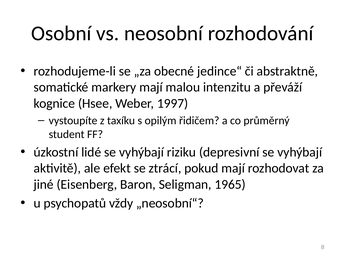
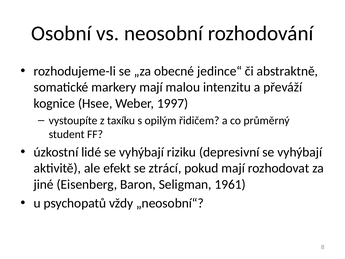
1965: 1965 -> 1961
